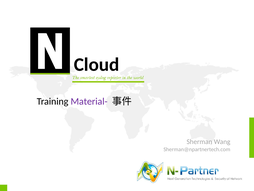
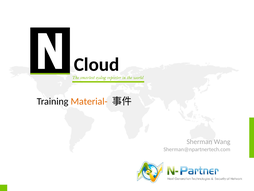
Material- colour: purple -> orange
